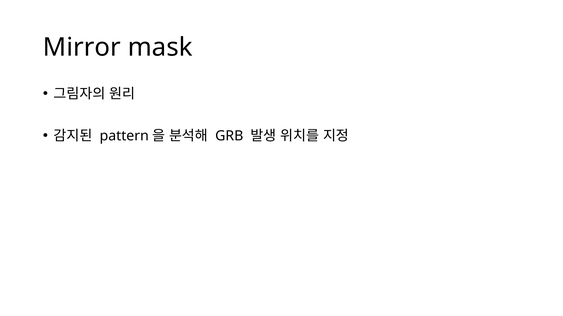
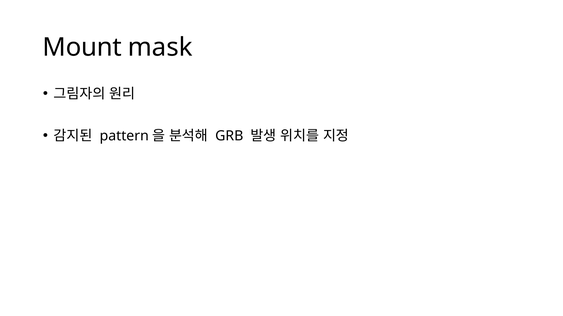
Mirror: Mirror -> Mount
